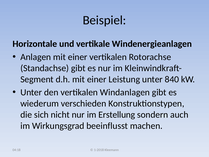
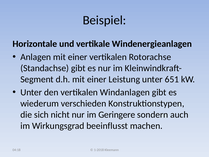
840: 840 -> 651
Erstellung: Erstellung -> Geringere
